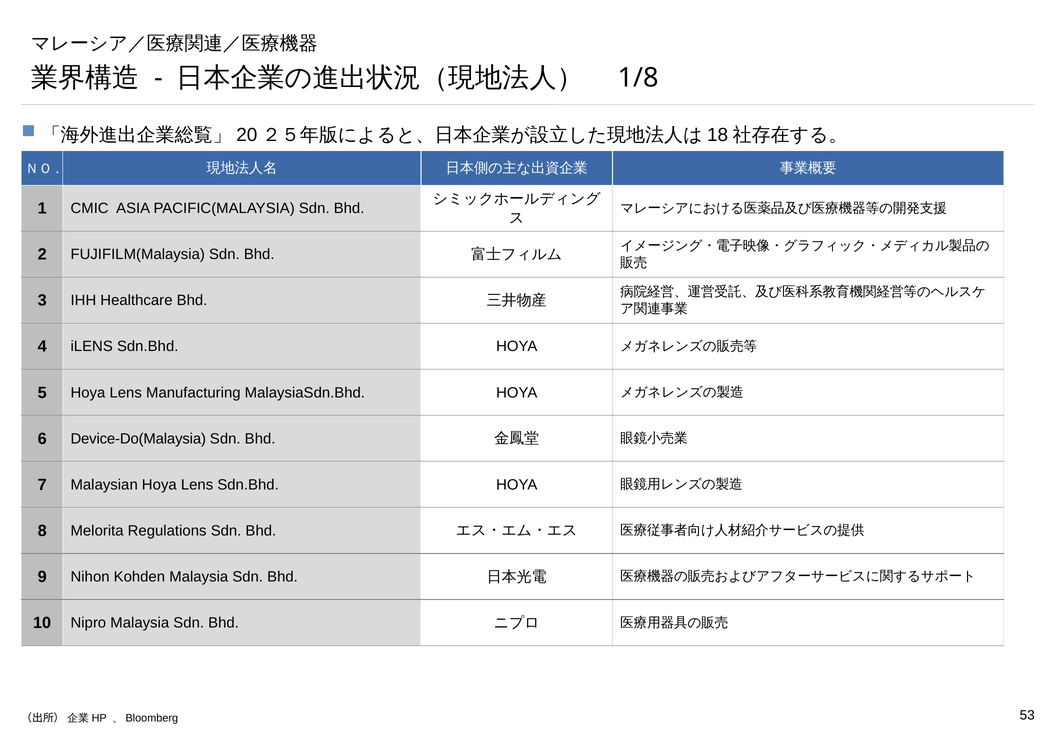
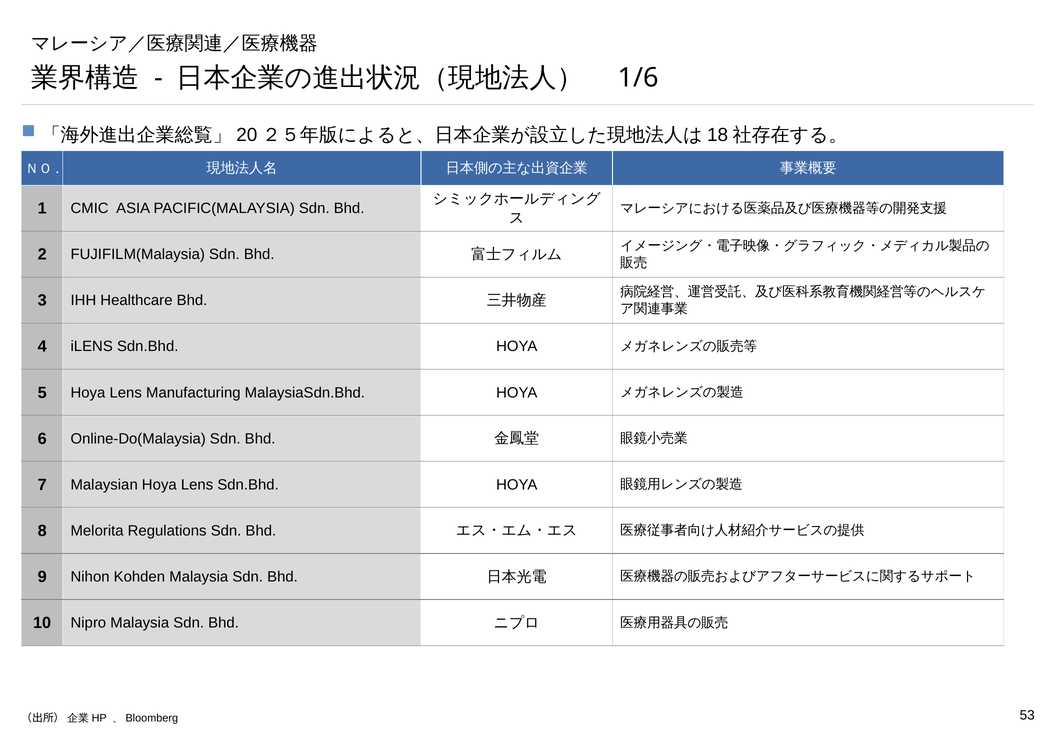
1/8: 1/8 -> 1/6
Device-Do(Malaysia: Device-Do(Malaysia -> Online-Do(Malaysia
